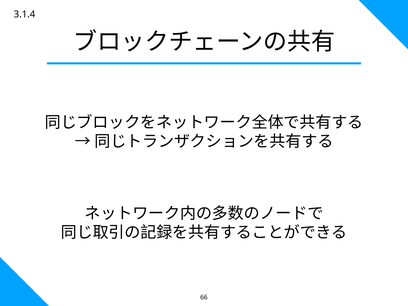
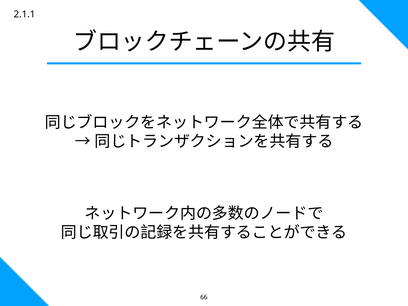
3.1.4: 3.1.4 -> 2.1.1
